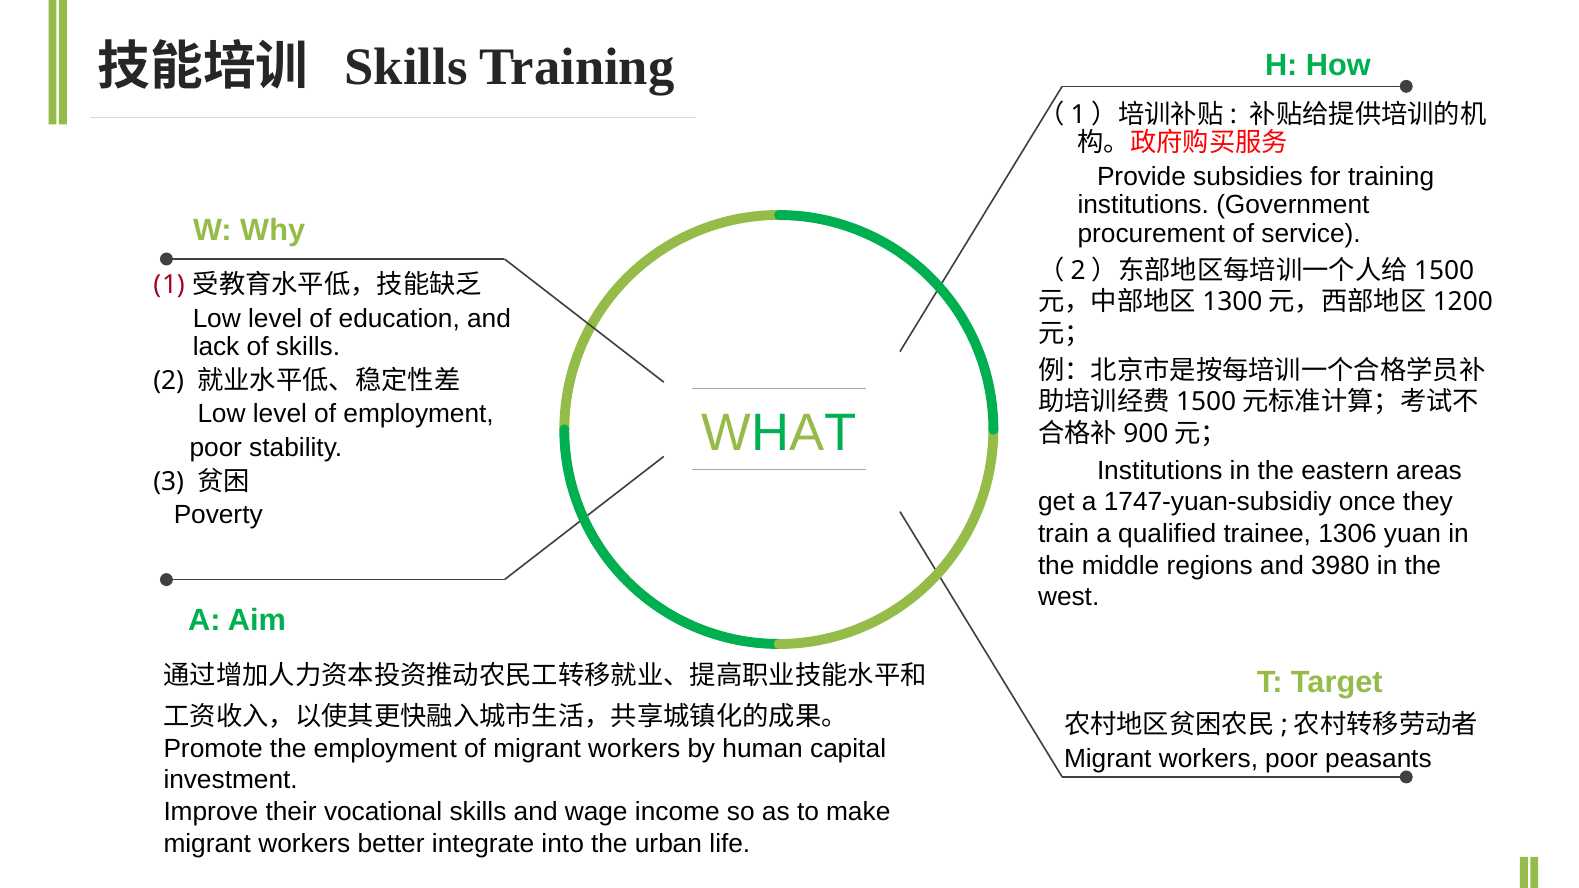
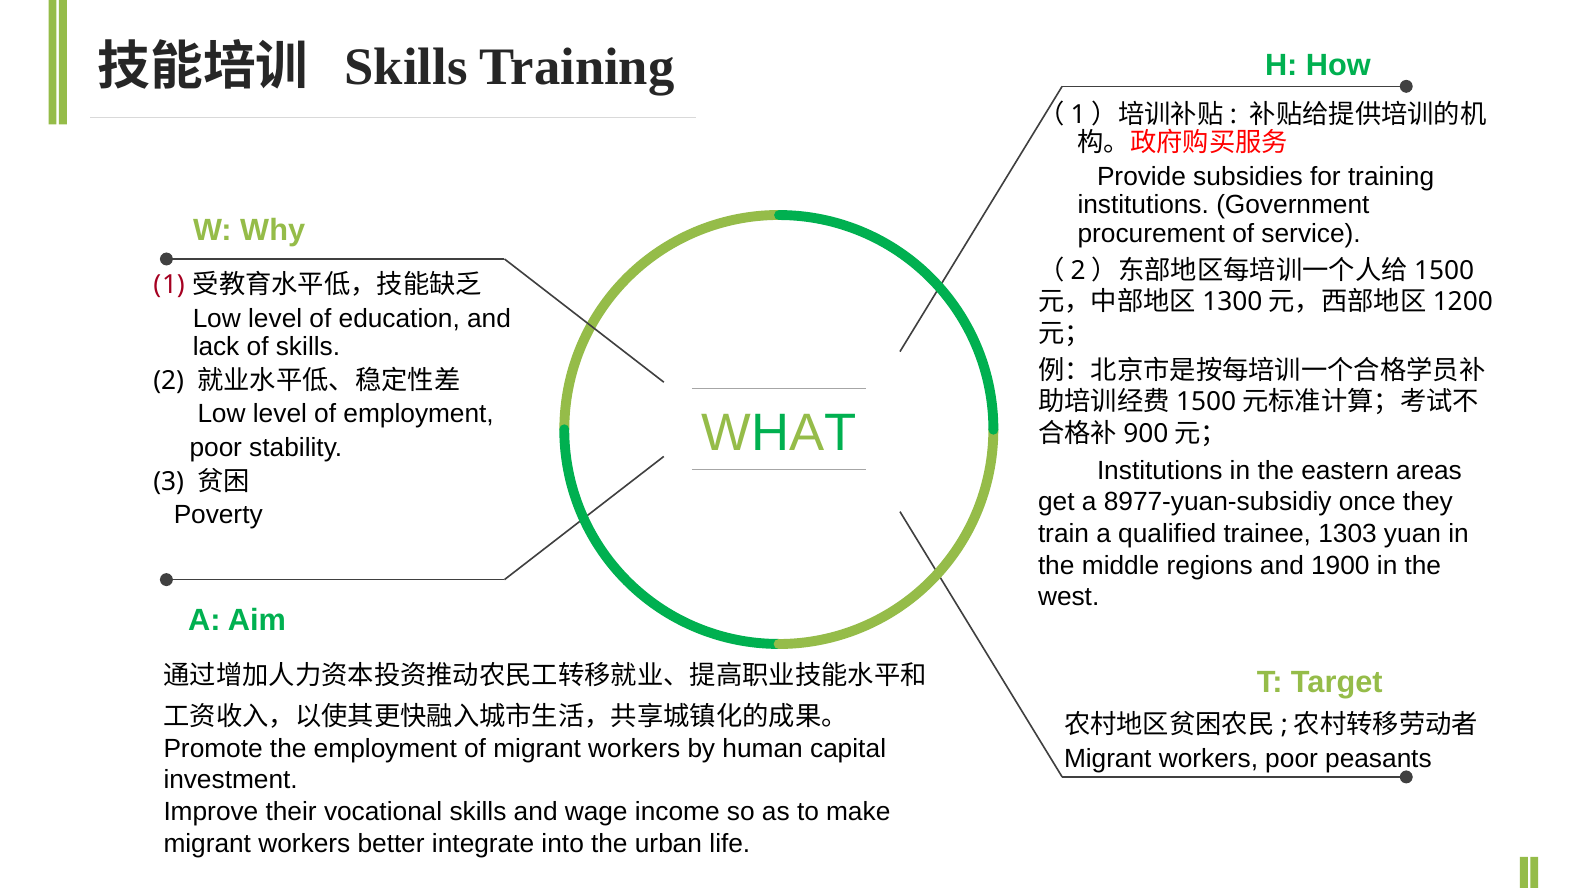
1747-yuan-subsidiy: 1747-yuan-subsidiy -> 8977-yuan-subsidiy
1306: 1306 -> 1303
3980: 3980 -> 1900
